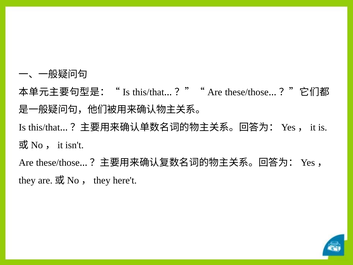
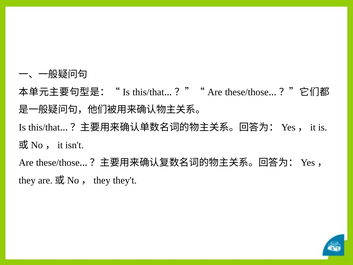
here't: here't -> they't
